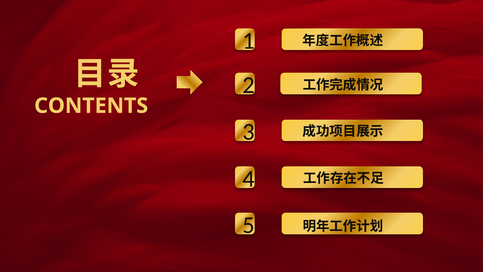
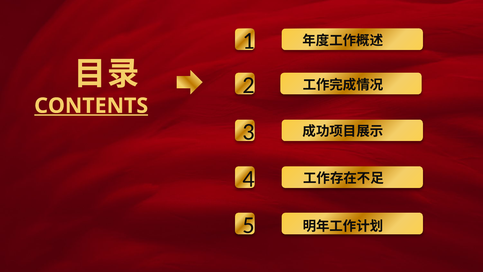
CONTENTS underline: none -> present
